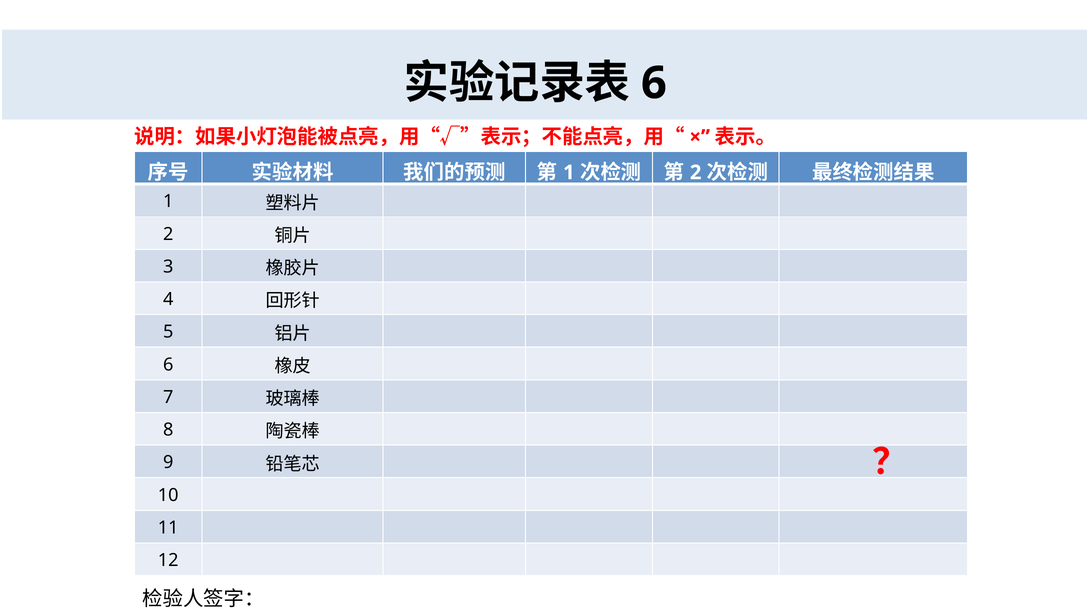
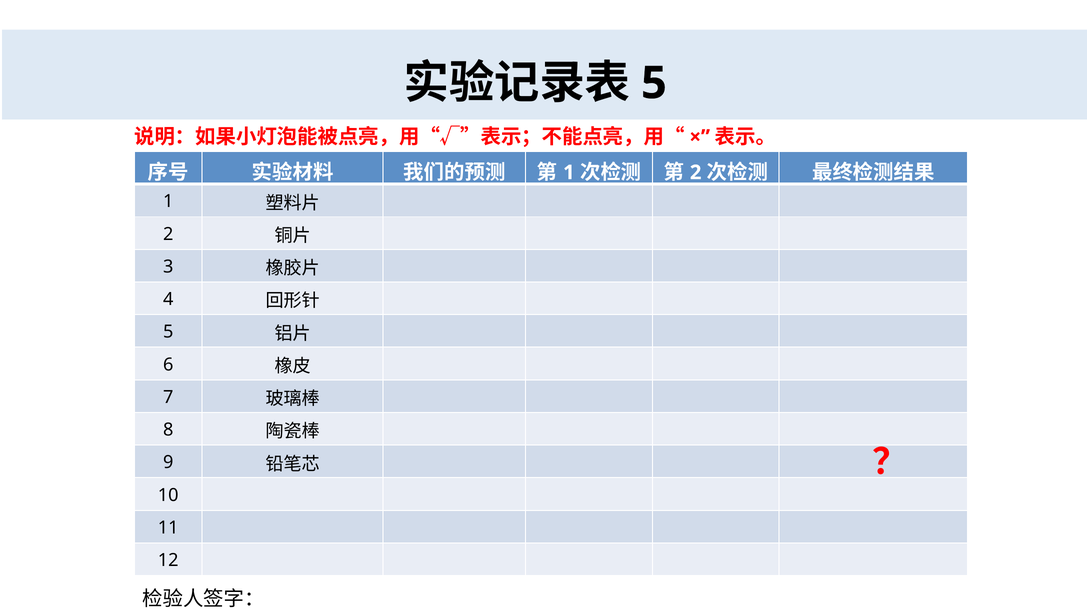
6 at (654, 83): 6 -> 5
